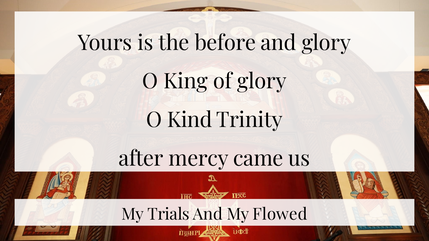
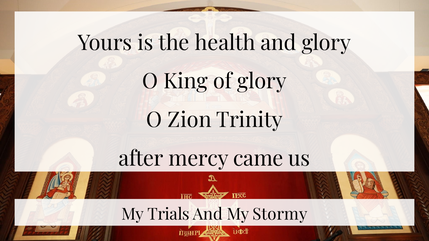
before: before -> health
Kind: Kind -> Zion
Flowed: Flowed -> Stormy
